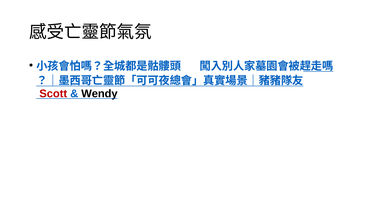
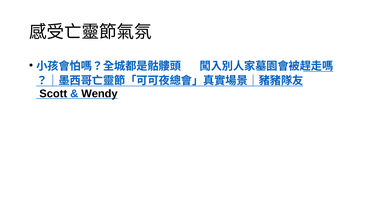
Scott colour: red -> black
